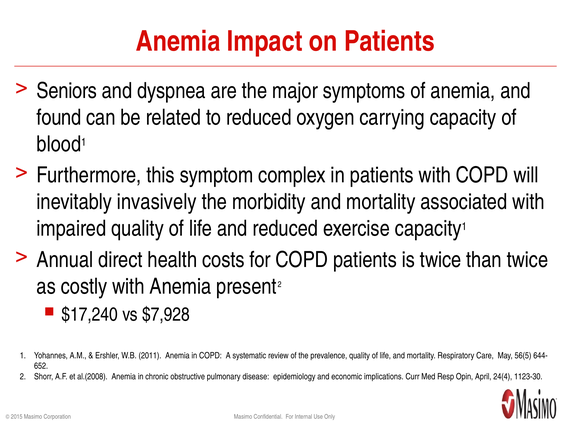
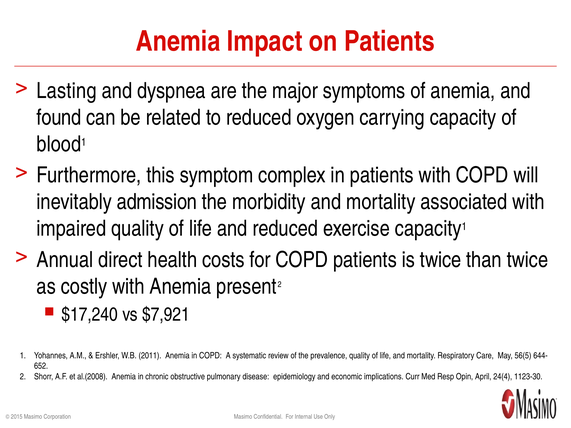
Seniors: Seniors -> Lasting
invasively: invasively -> admission
$7,928: $7,928 -> $7,921
